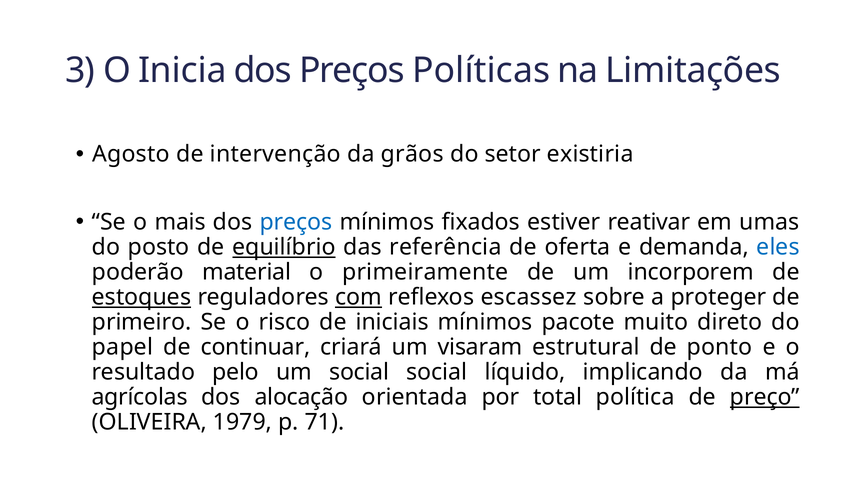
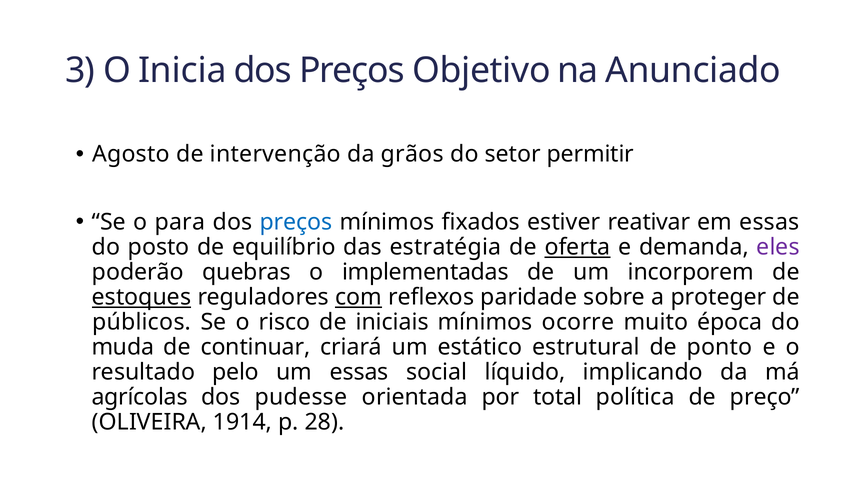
Políticas: Políticas -> Objetivo
Limitações: Limitações -> Anunciado
existiria: existiria -> permitir
mais: mais -> para
em umas: umas -> essas
equilíbrio underline: present -> none
referência: referência -> estratégia
oferta underline: none -> present
eles colour: blue -> purple
material: material -> quebras
primeiramente: primeiramente -> implementadas
escassez: escassez -> paridade
primeiro: primeiro -> públicos
pacote: pacote -> ocorre
direto: direto -> época
papel: papel -> muda
visaram: visaram -> estático
um social: social -> essas
alocação: alocação -> pudesse
preço underline: present -> none
1979: 1979 -> 1914
71: 71 -> 28
